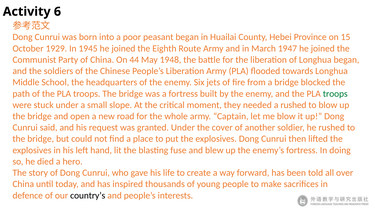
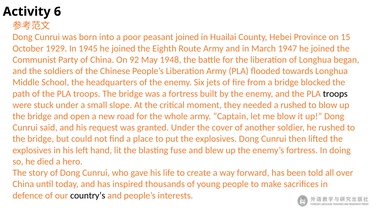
peasant began: began -> joined
44: 44 -> 92
troops at (335, 93) colour: green -> black
